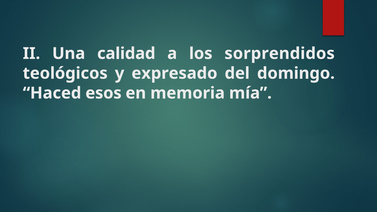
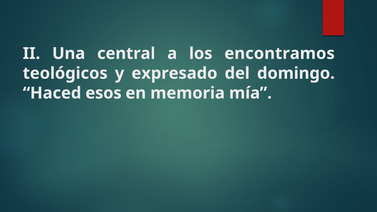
calidad: calidad -> central
sorprendidos: sorprendidos -> encontramos
